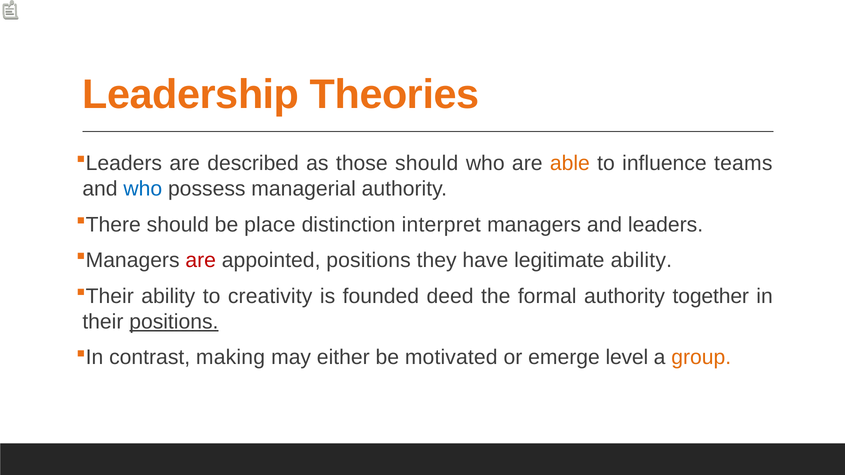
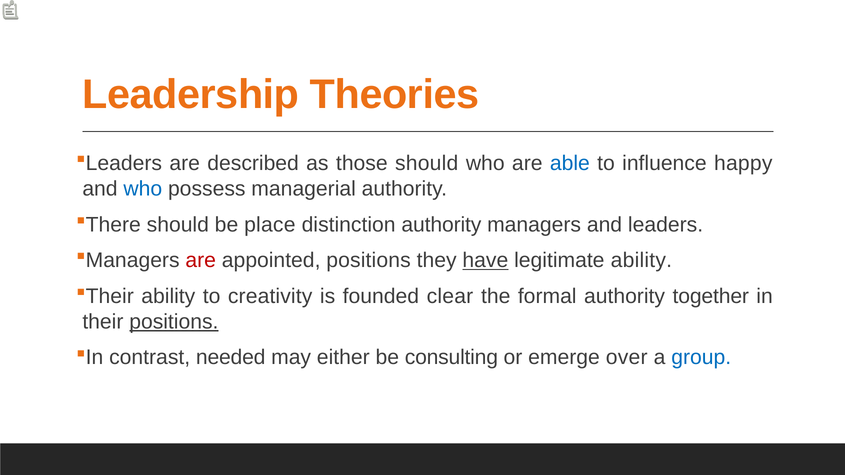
able colour: orange -> blue
teams: teams -> happy
distinction interpret: interpret -> authority
have underline: none -> present
deed: deed -> clear
making: making -> needed
motivated: motivated -> consulting
level: level -> over
group colour: orange -> blue
